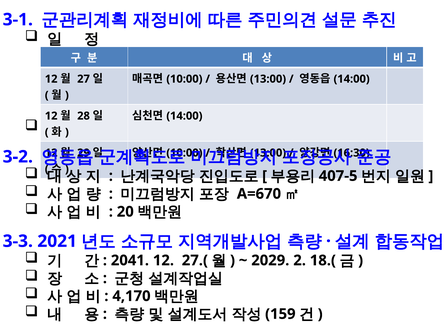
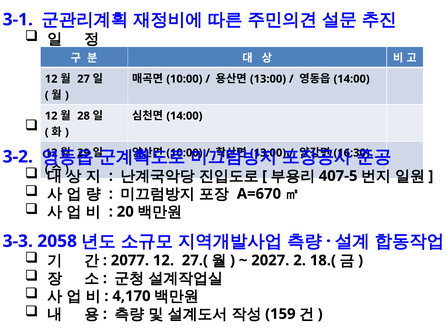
2021: 2021 -> 2058
2041: 2041 -> 2077
2029: 2029 -> 2027
